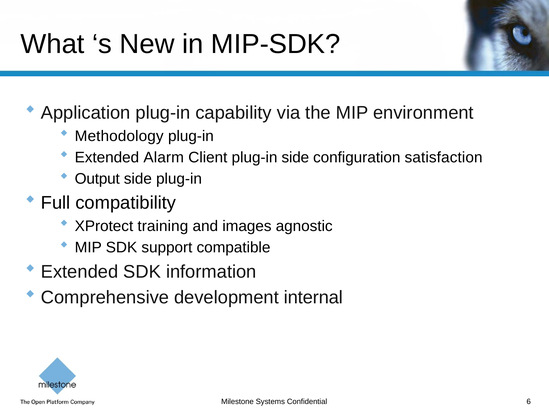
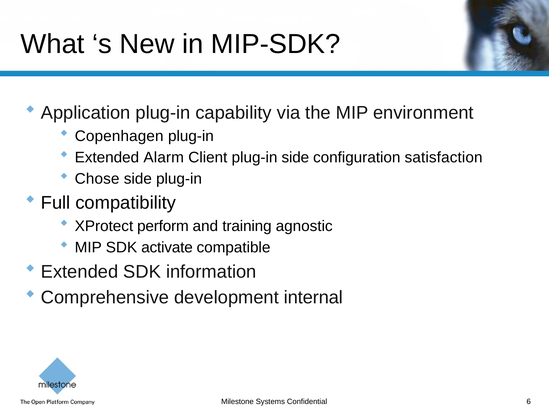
Methodology: Methodology -> Copenhagen
Output: Output -> Chose
training: training -> perform
images: images -> training
support: support -> activate
